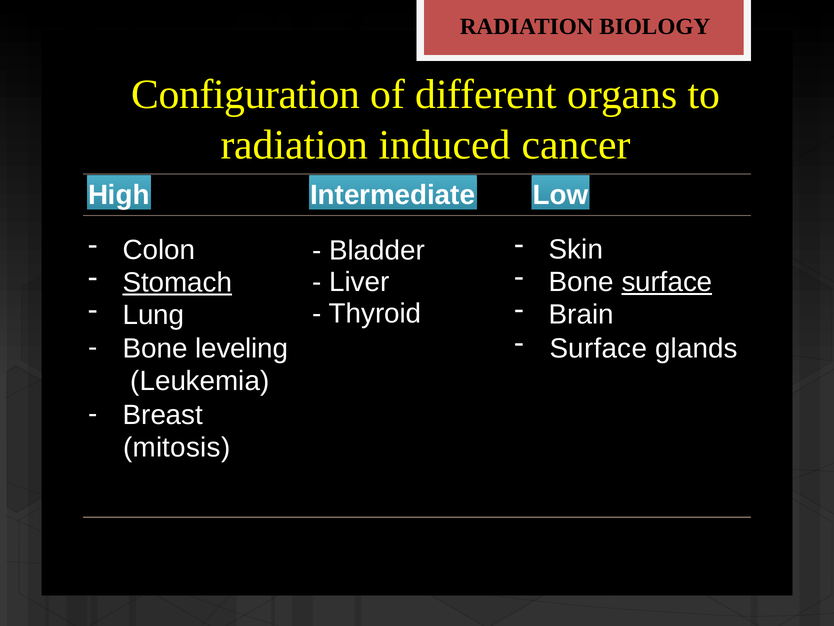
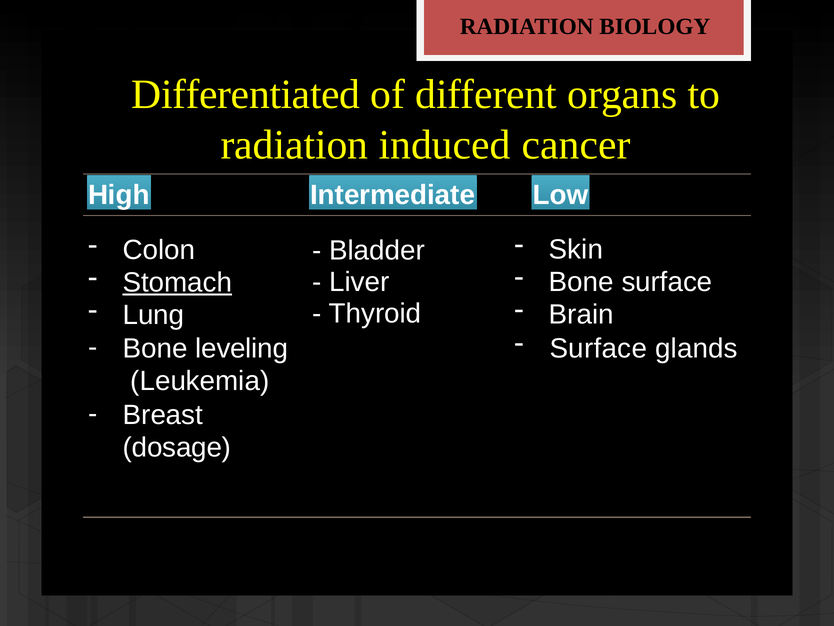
Configuration: Configuration -> Differentiated
surface at (667, 282) underline: present -> none
mitosis: mitosis -> dosage
